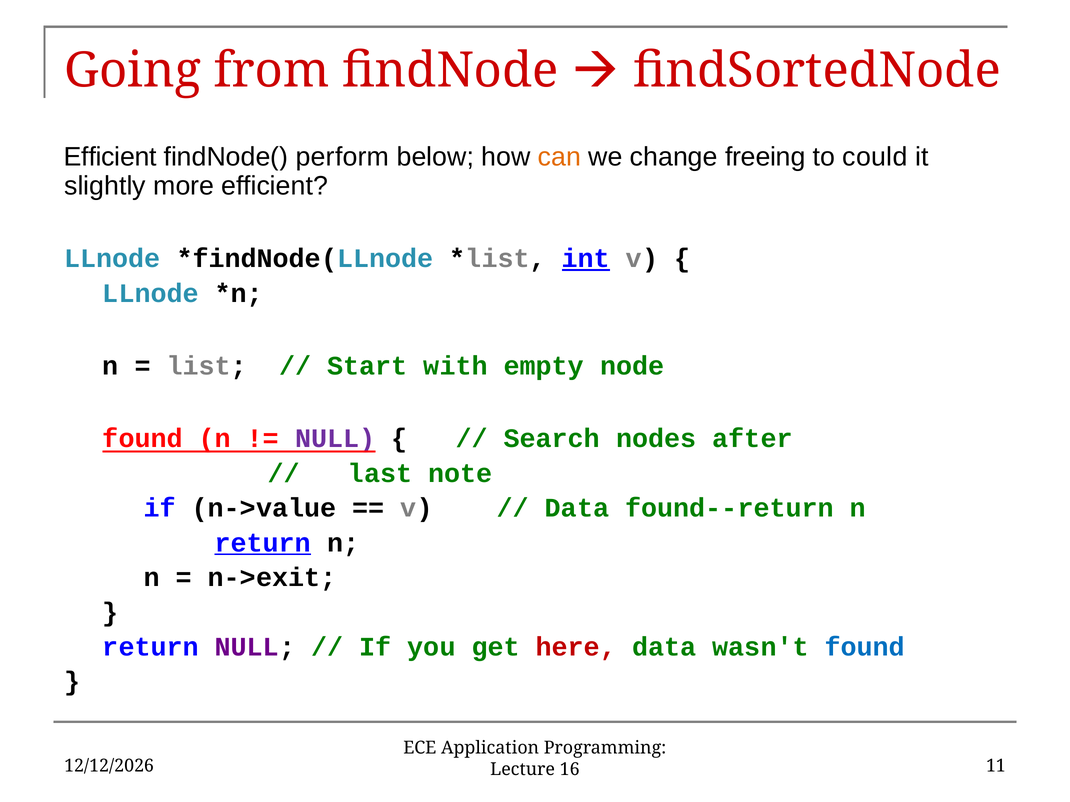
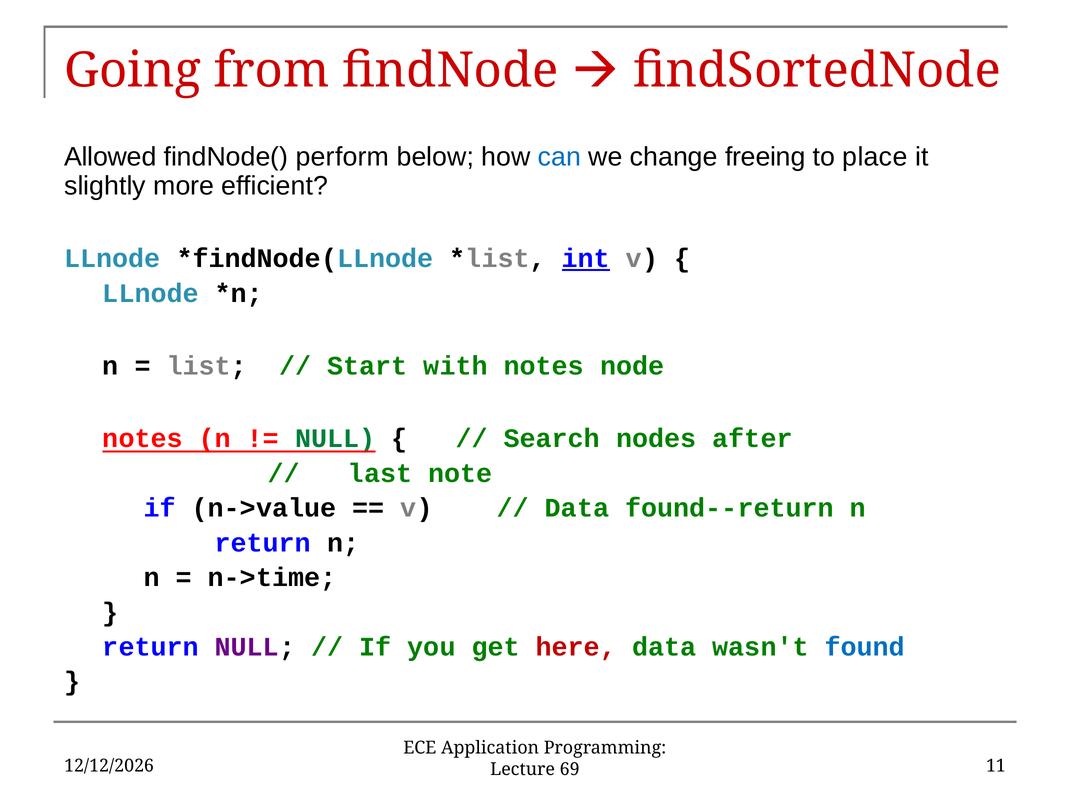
Efficient at (110, 157): Efficient -> Allowed
can colour: orange -> blue
could: could -> place
with empty: empty -> notes
found at (143, 439): found -> notes
NULL at (335, 439) colour: purple -> green
return at (263, 543) underline: present -> none
n->exit: n->exit -> n->time
16: 16 -> 69
